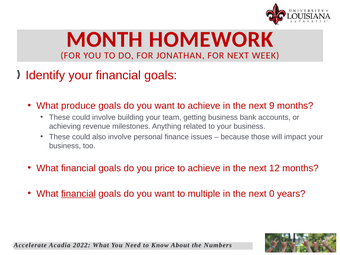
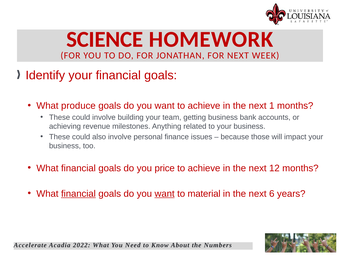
MONTH: MONTH -> SCIENCE
9: 9 -> 1
want at (165, 194) underline: none -> present
multiple: multiple -> material
0: 0 -> 6
